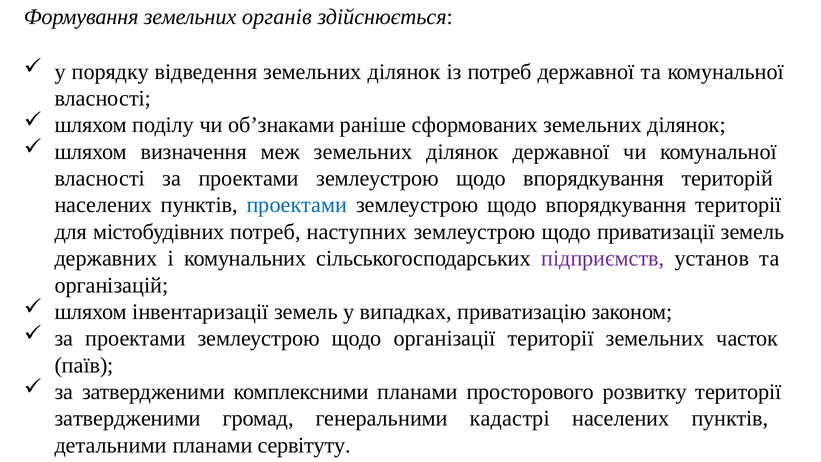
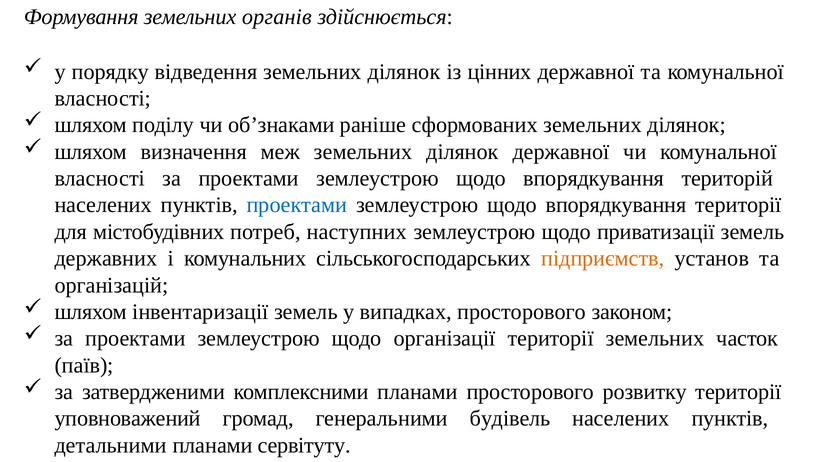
із потреб: потреб -> цінних
підприємств colour: purple -> orange
випадках приватизацію: приватизацію -> просторового
затвердженими at (128, 418): затвердженими -> уповноважений
кадастрі: кадастрі -> будівель
